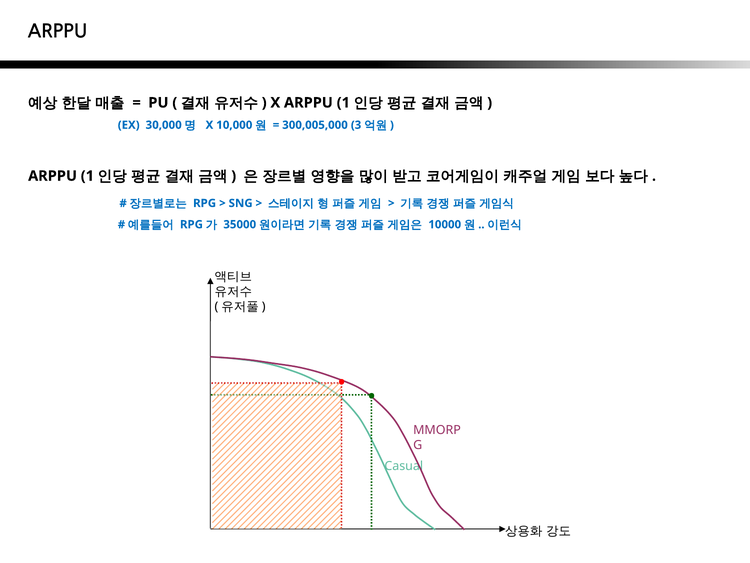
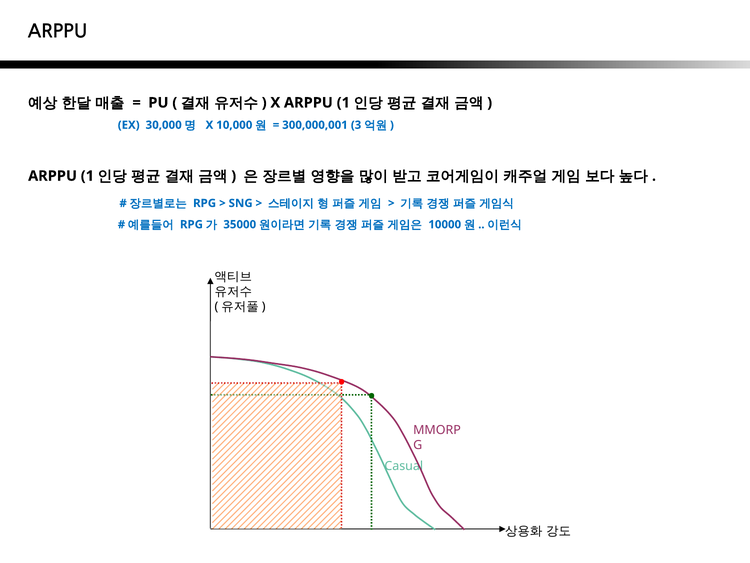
300,005,000: 300,005,000 -> 300,000,001
